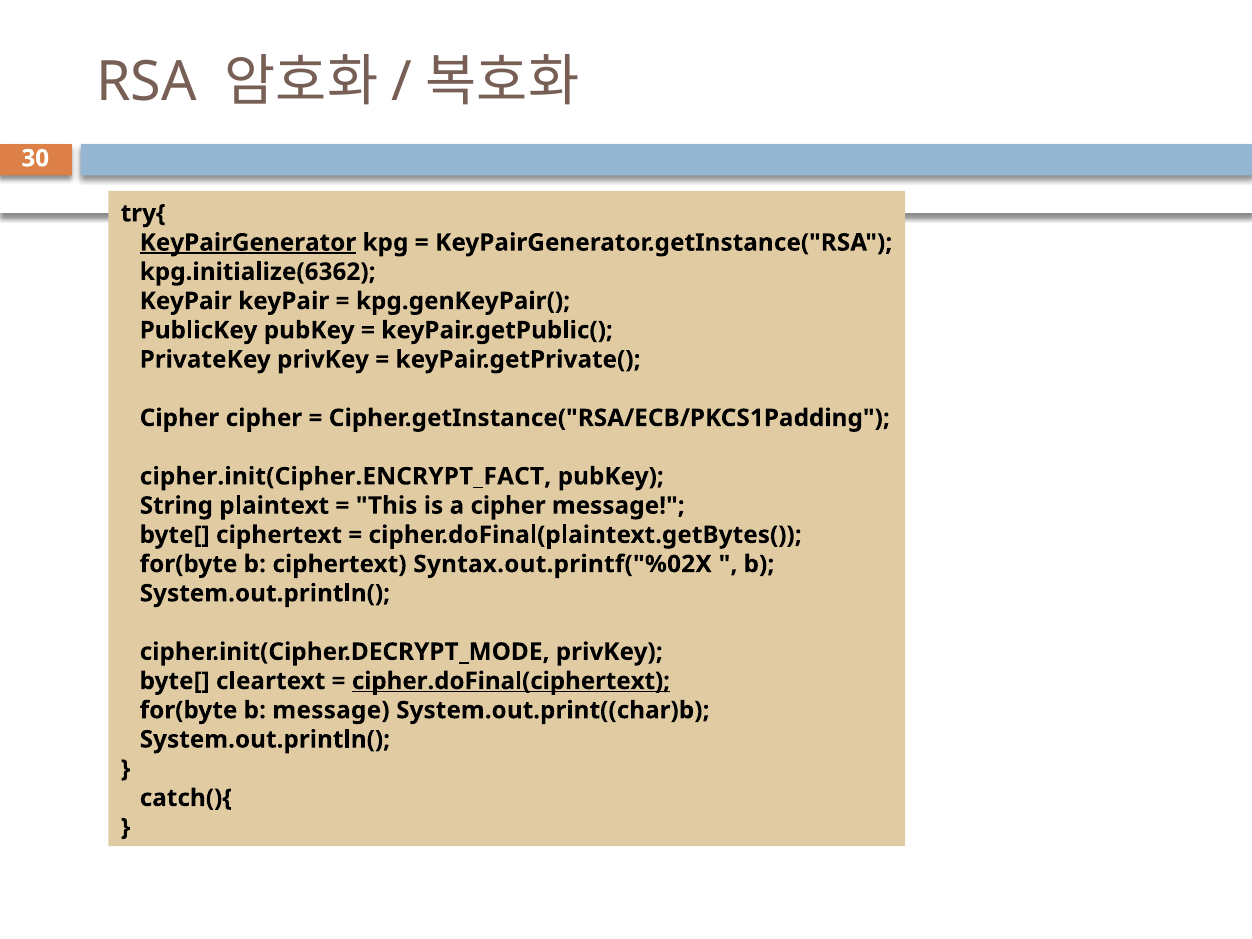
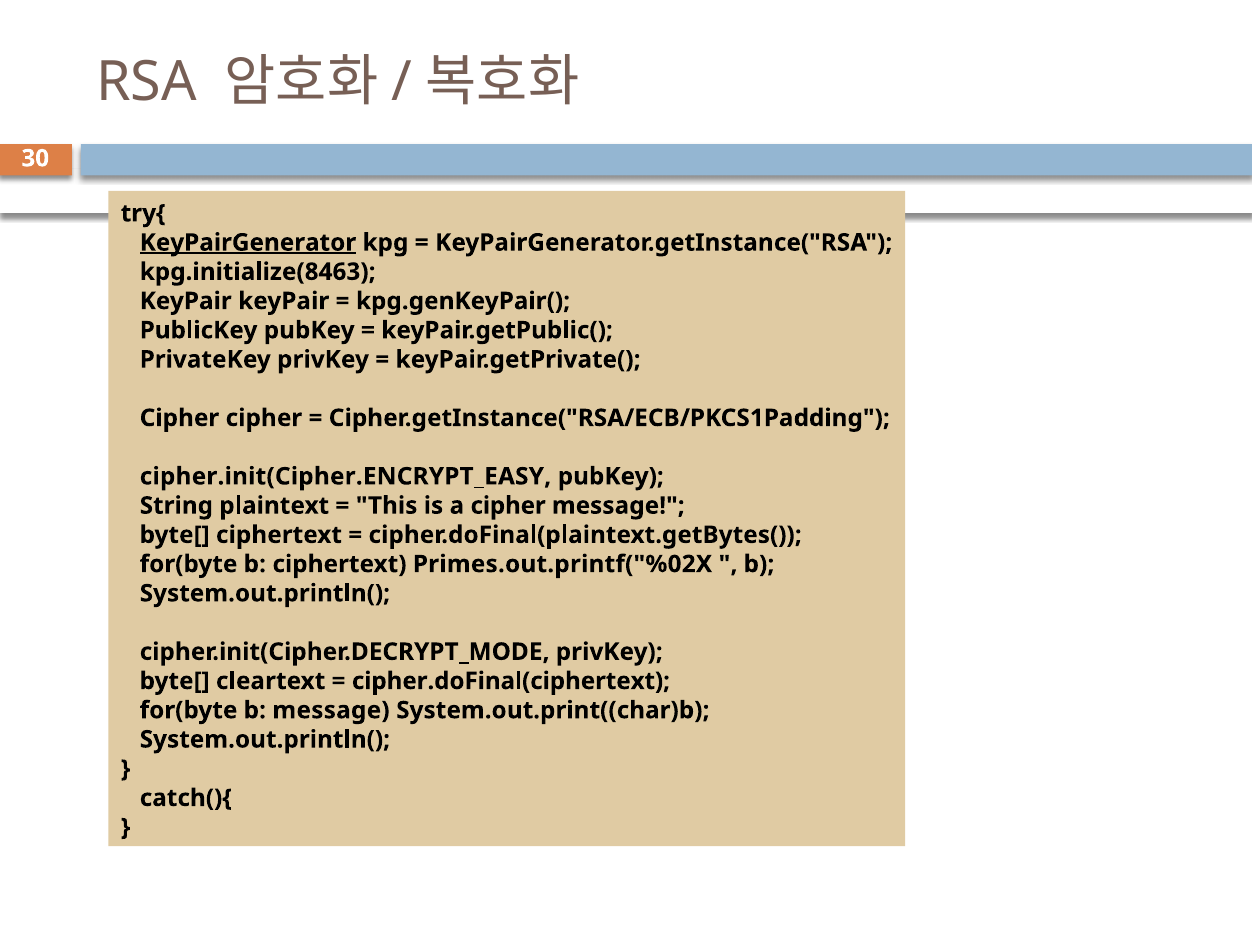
kpg.initialize(6362: kpg.initialize(6362 -> kpg.initialize(8463
cipher.init(Cipher.ENCRYPT_FACT: cipher.init(Cipher.ENCRYPT_FACT -> cipher.init(Cipher.ENCRYPT_EASY
Syntax.out.printf("%02X: Syntax.out.printf("%02X -> Primes.out.printf("%02X
cipher.doFinal(ciphertext underline: present -> none
